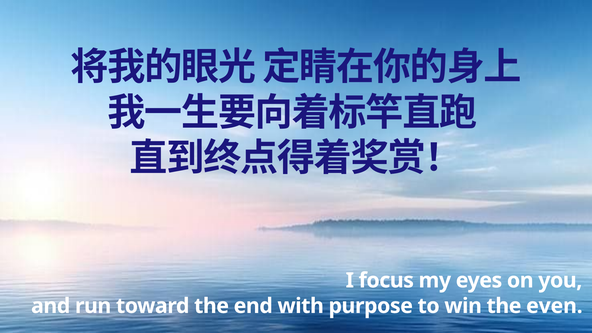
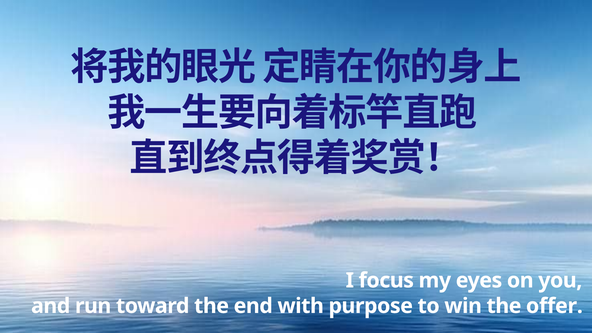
even: even -> offer
